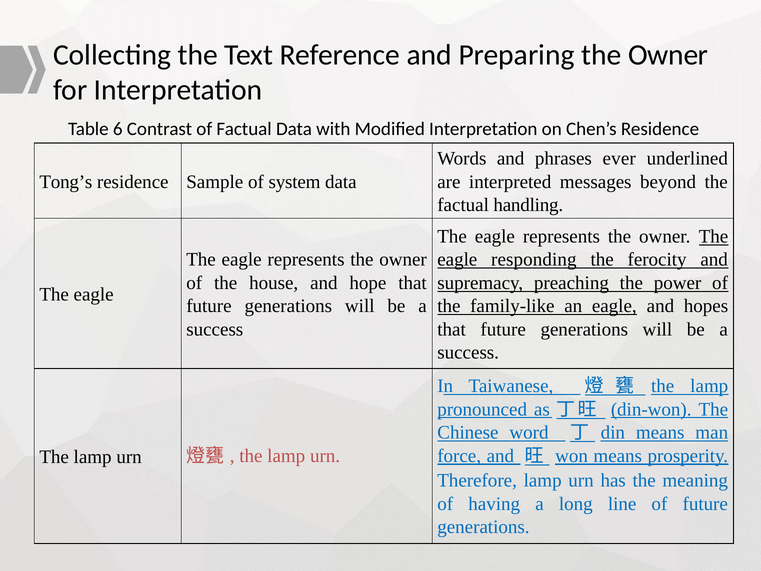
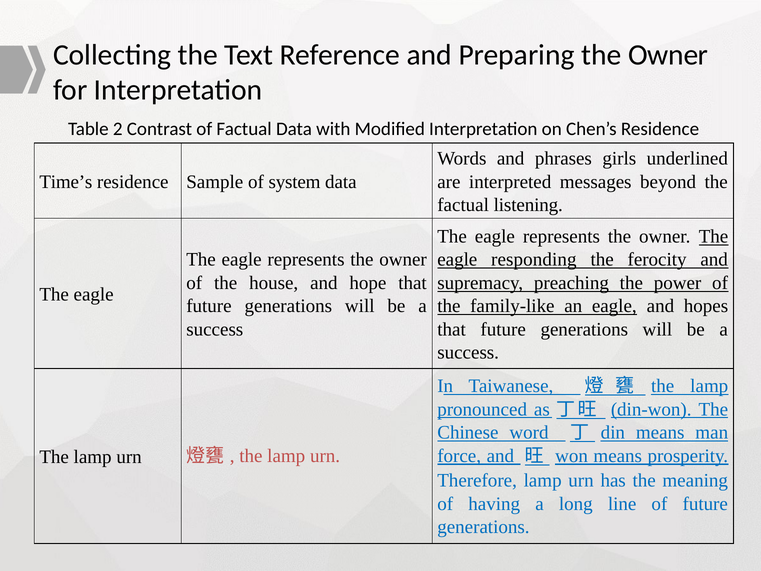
6: 6 -> 2
ever: ever -> girls
Tong’s: Tong’s -> Time’s
handling: handling -> listening
